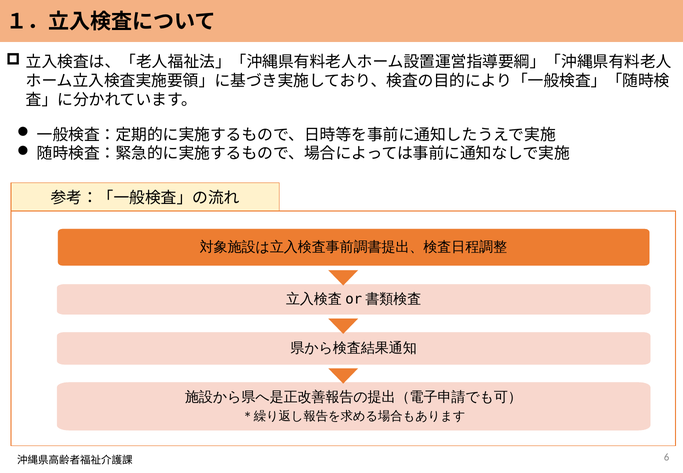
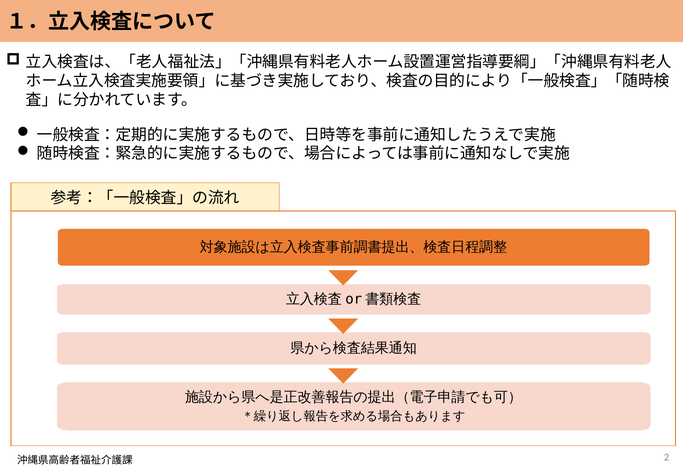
6: 6 -> 2
